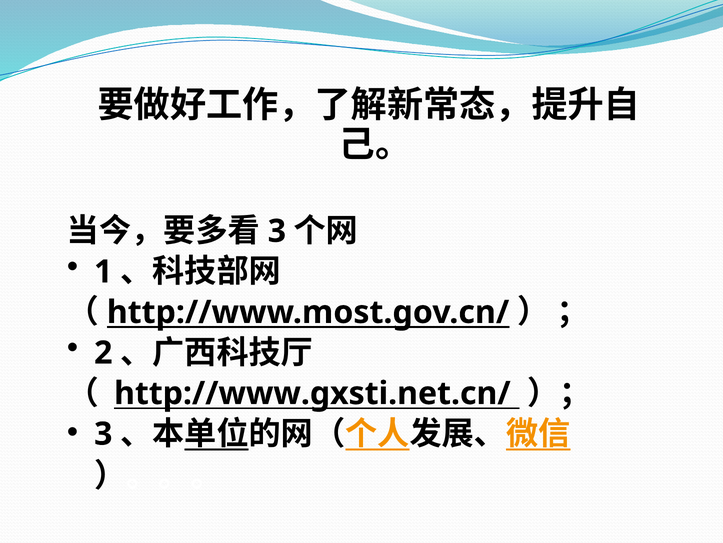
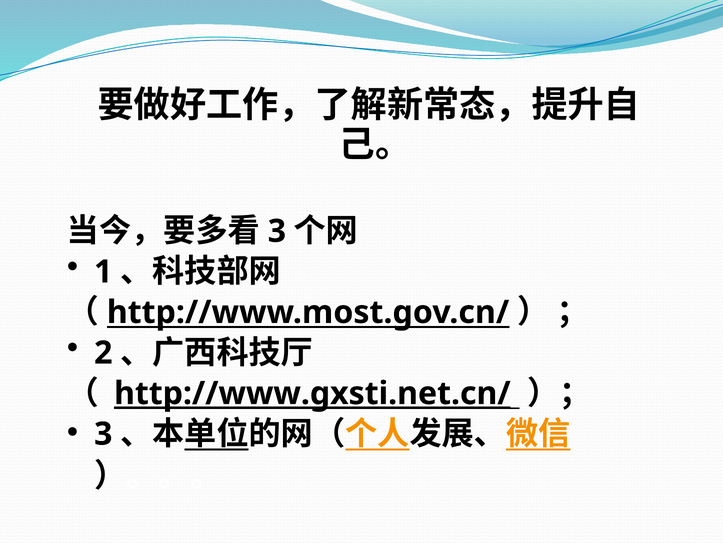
http://www.gxsti.net.cn/ underline: none -> present
